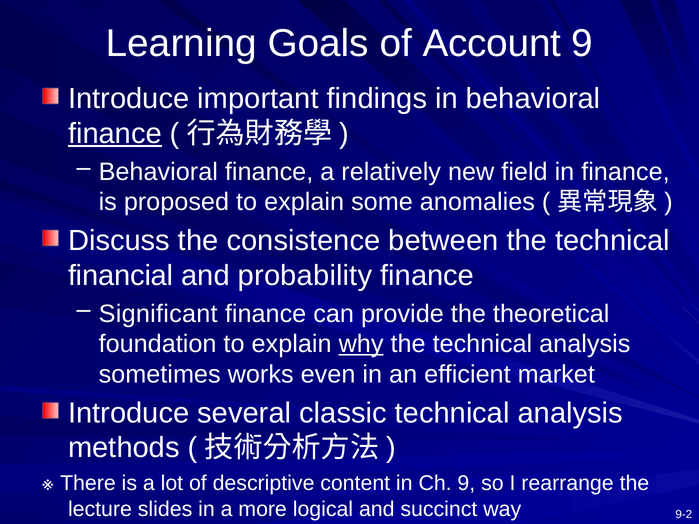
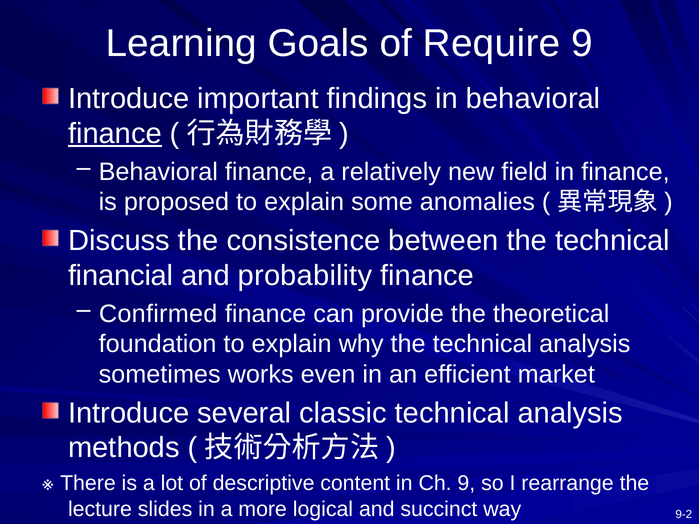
Account: Account -> Require
Significant: Significant -> Confirmed
why underline: present -> none
